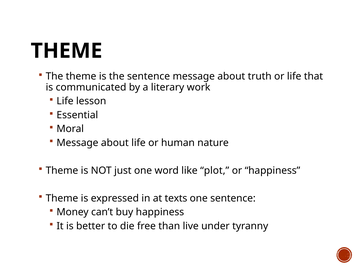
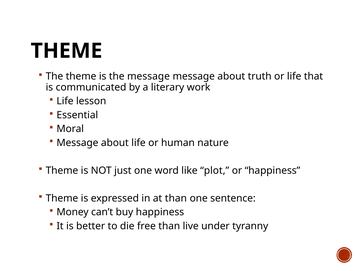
the sentence: sentence -> message
at texts: texts -> than
